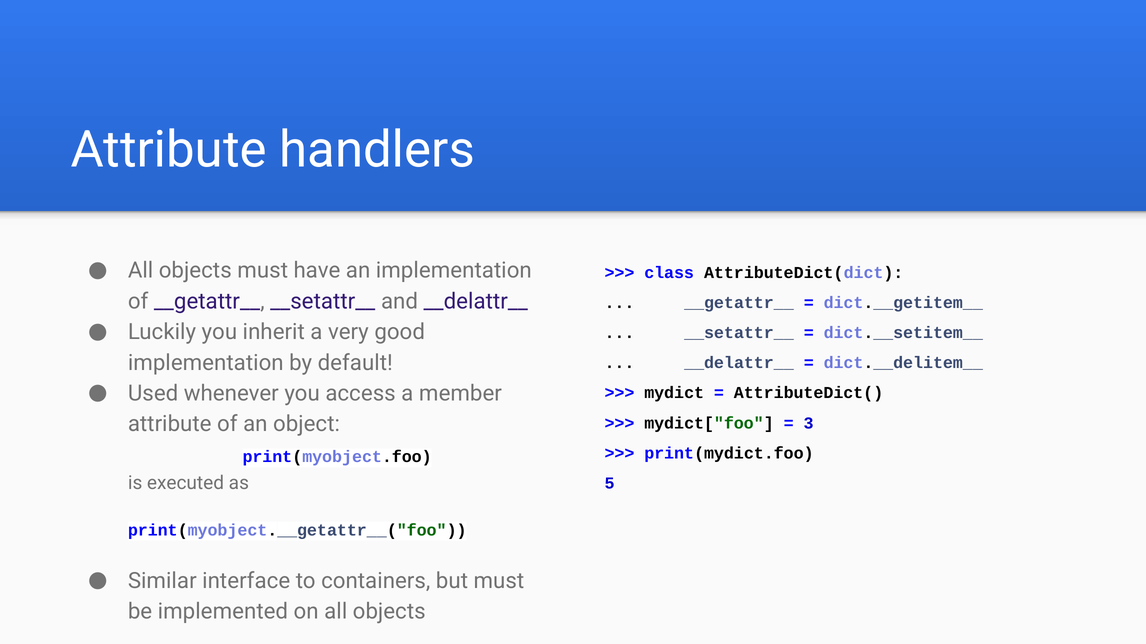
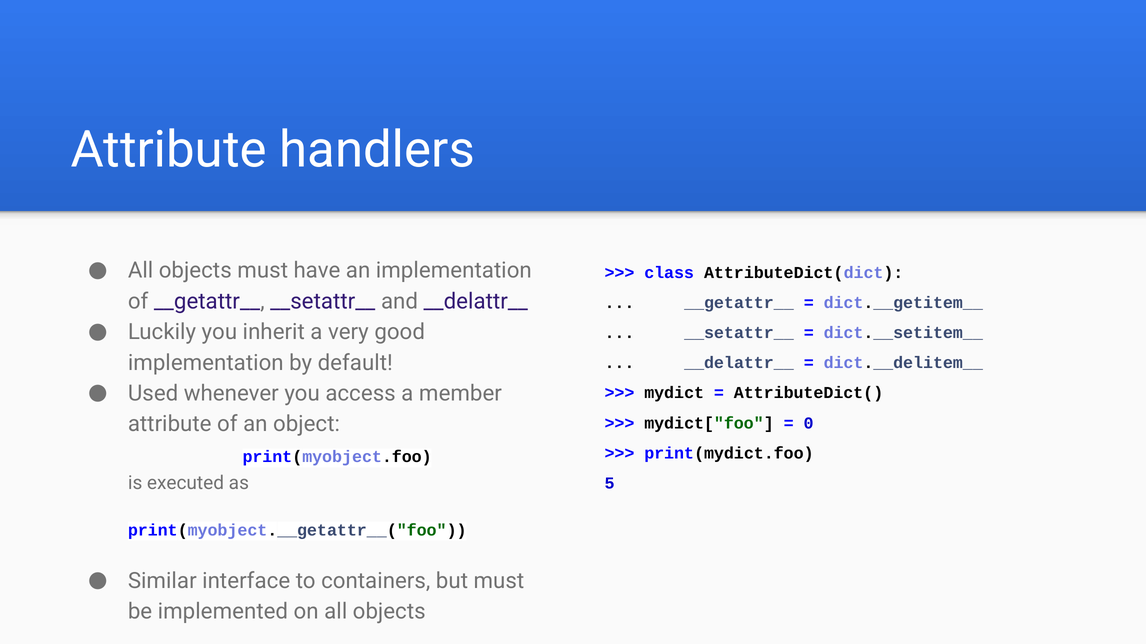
3: 3 -> 0
